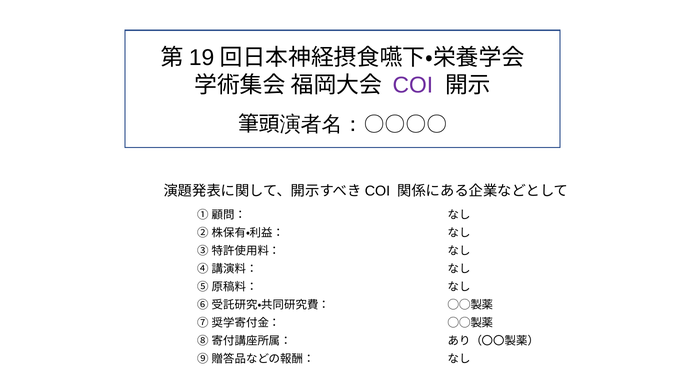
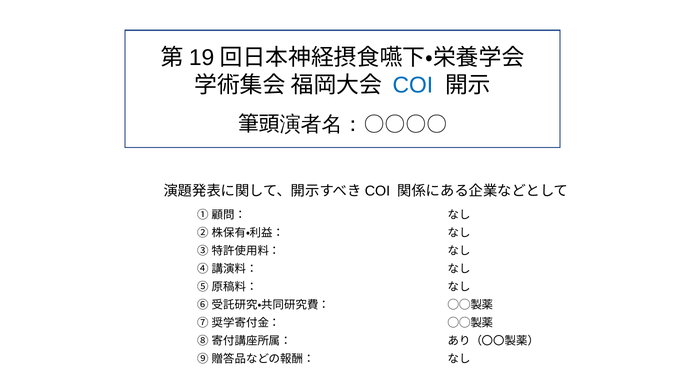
COI colour: purple -> blue
